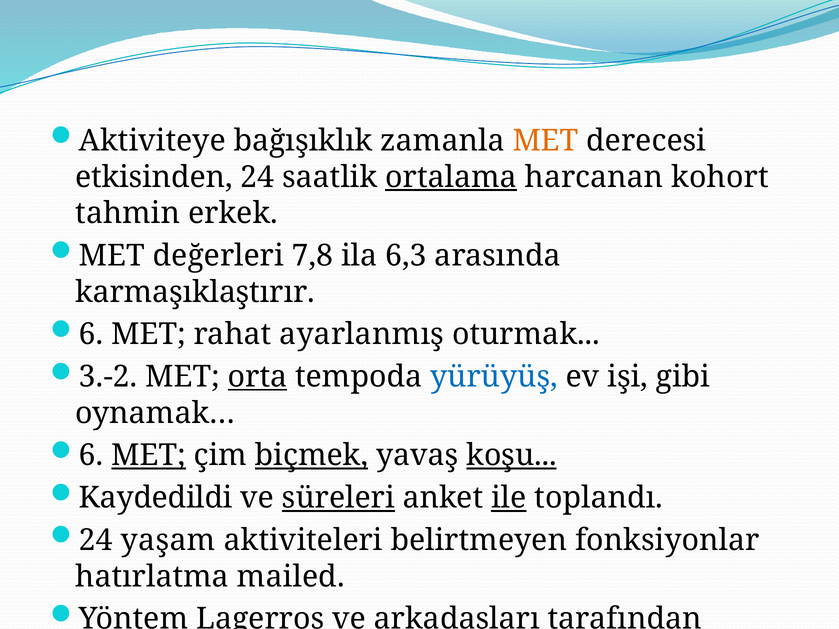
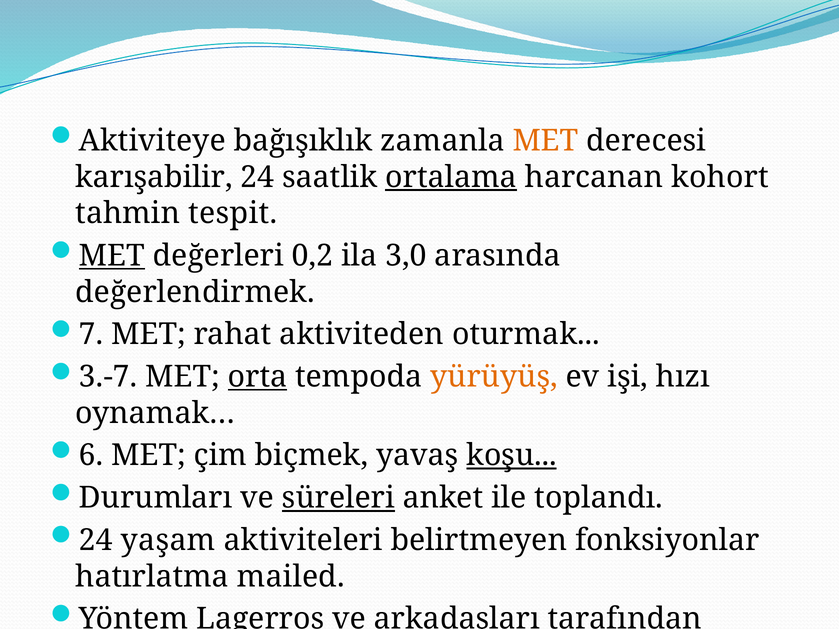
etkisinden: etkisinden -> karışabilir
erkek: erkek -> tespit
MET at (112, 256) underline: none -> present
7,8: 7,8 -> 0,2
6,3: 6,3 -> 3,0
karmaşıklaştırır: karmaşıklaştırır -> değerlendirmek
6 at (91, 335): 6 -> 7
ayarlanmış: ayarlanmış -> aktiviteden
3.-2: 3.-2 -> 3.-7
yürüyüş colour: blue -> orange
gibi: gibi -> hızı
MET at (149, 456) underline: present -> none
biçmek underline: present -> none
Kaydedildi: Kaydedildi -> Durumları
ile underline: present -> none
